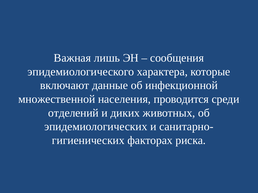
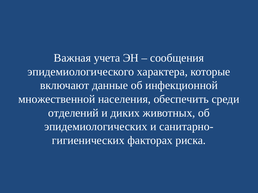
лишь: лишь -> учета
проводится: проводится -> обеспечить
